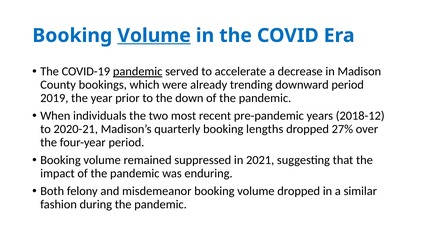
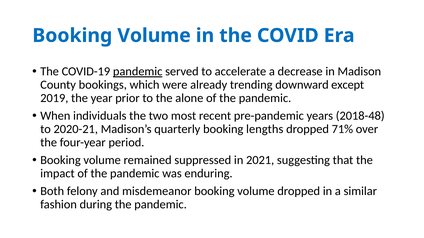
Volume at (154, 36) underline: present -> none
downward period: period -> except
down: down -> alone
2018-12: 2018-12 -> 2018-48
27%: 27% -> 71%
